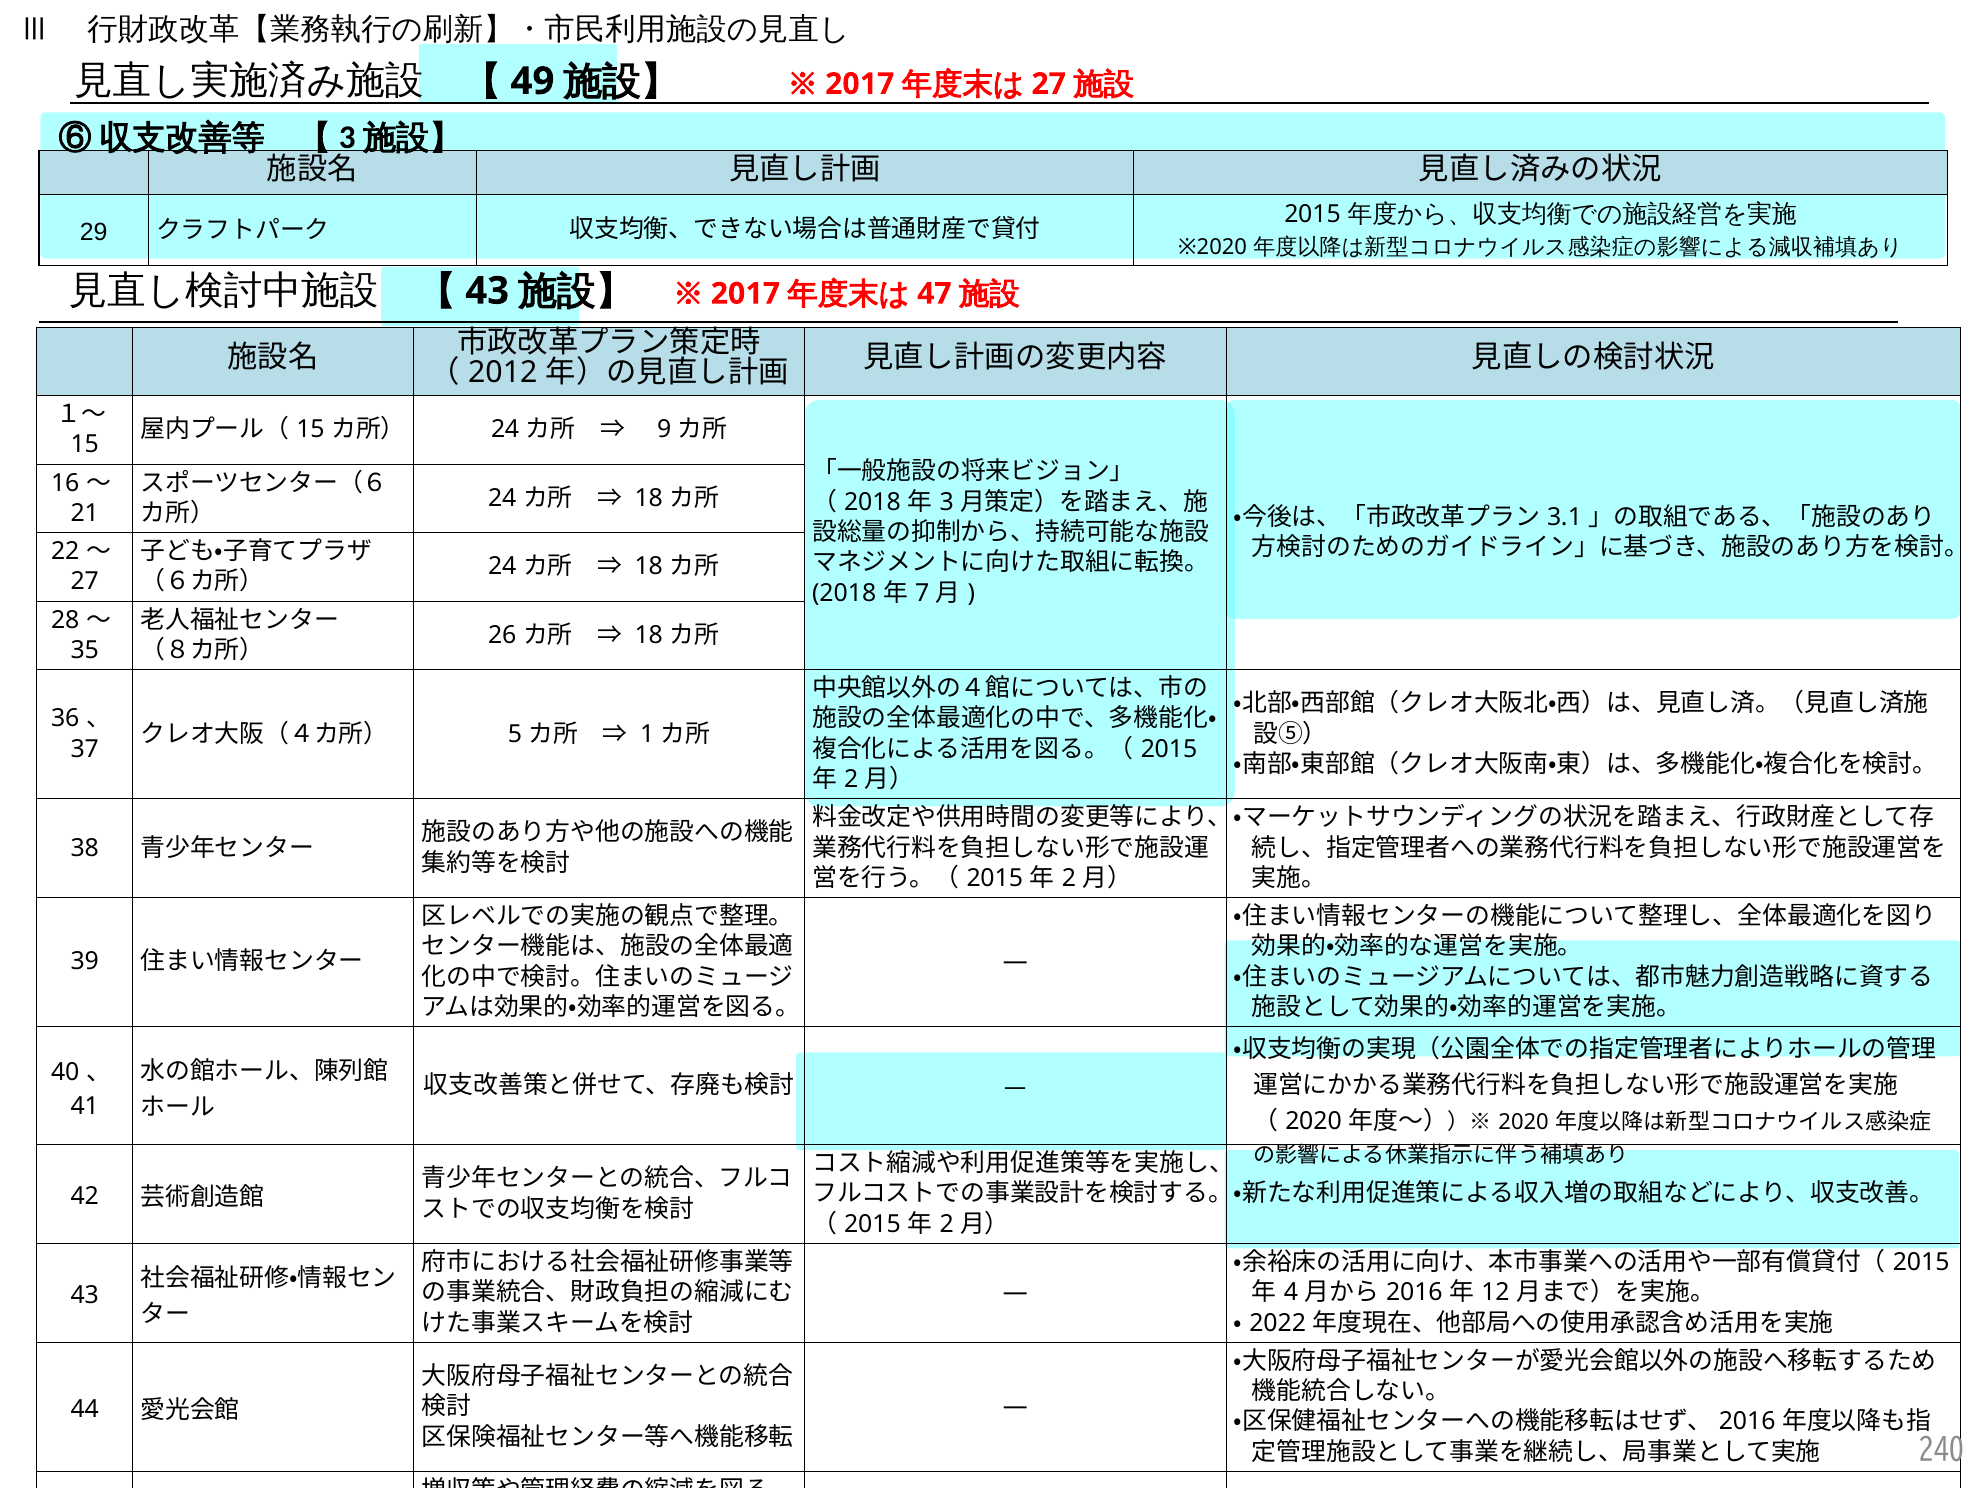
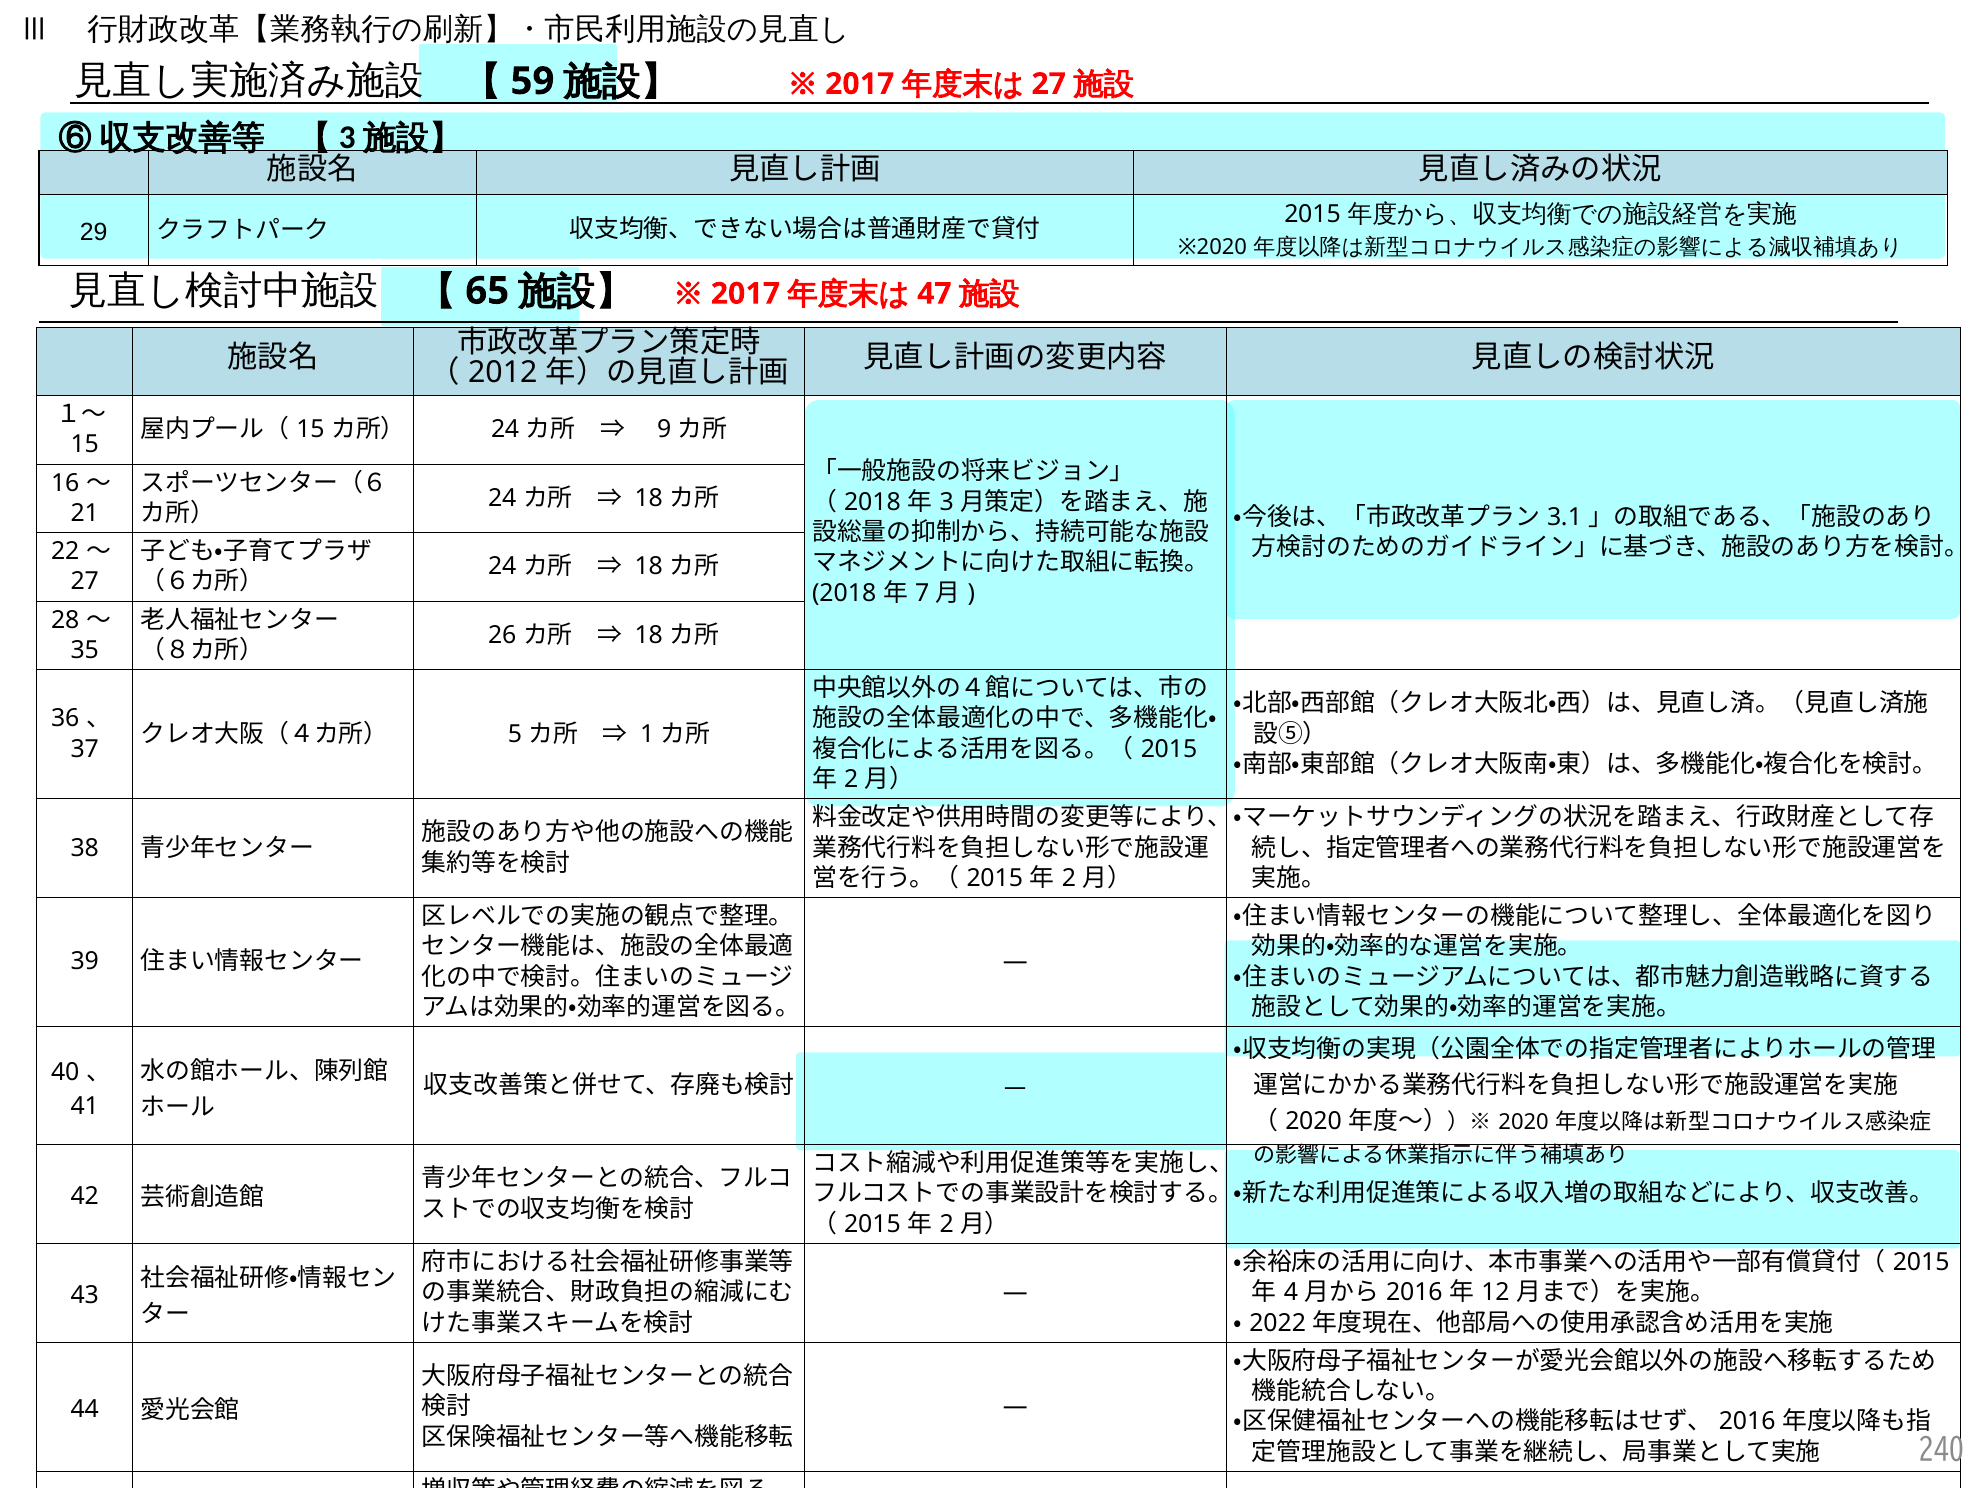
49: 49 -> 59
43 at (487, 291): 43 -> 65
